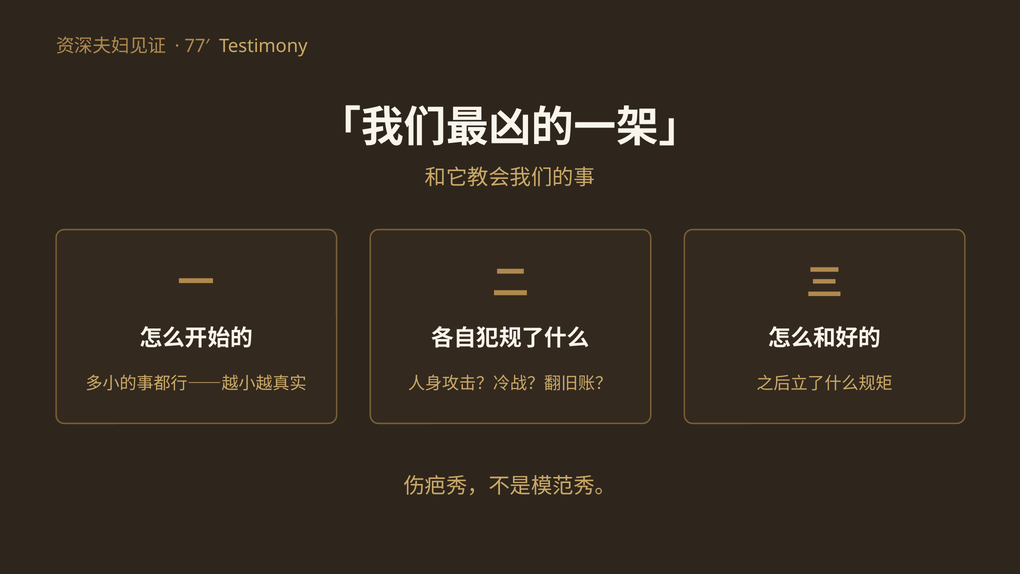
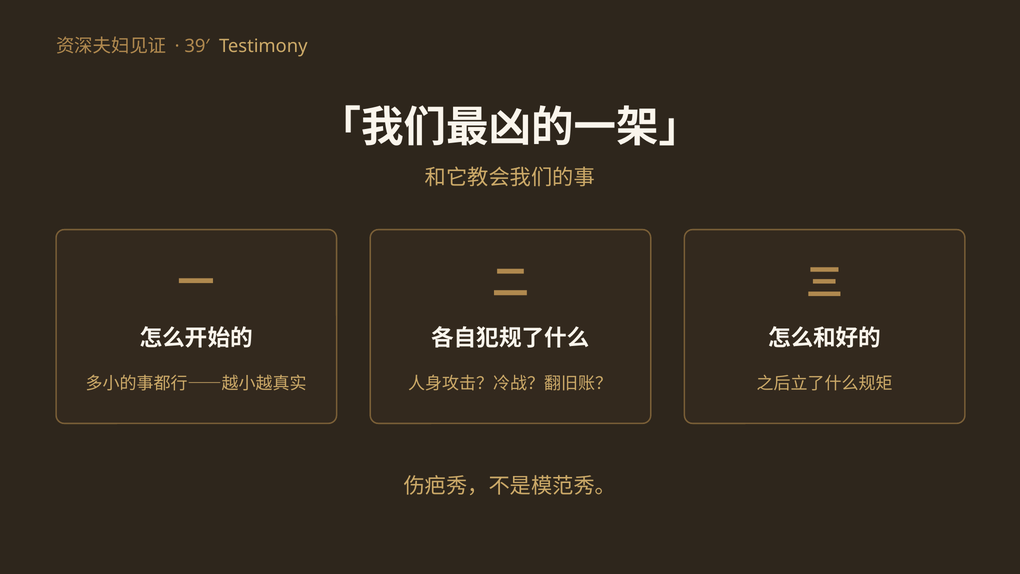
77′: 77′ -> 39′
